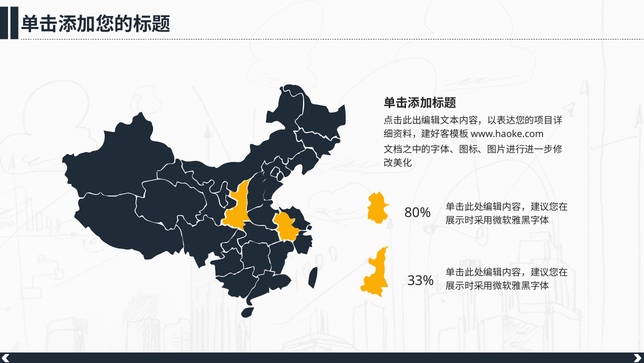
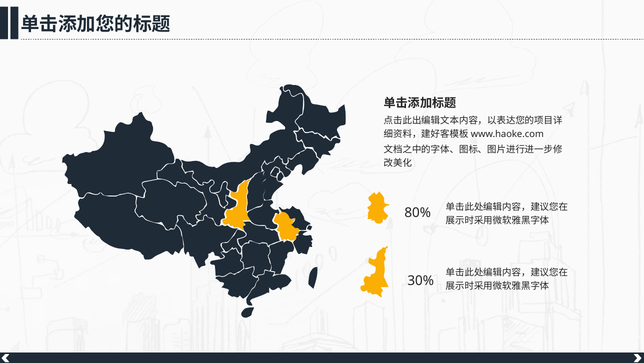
33%: 33% -> 30%
